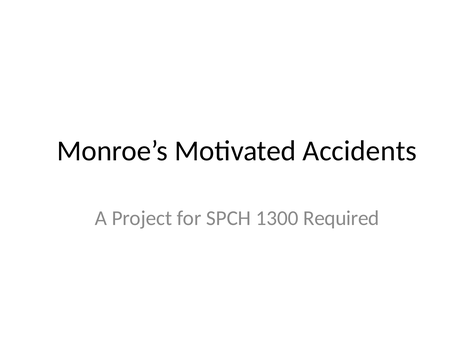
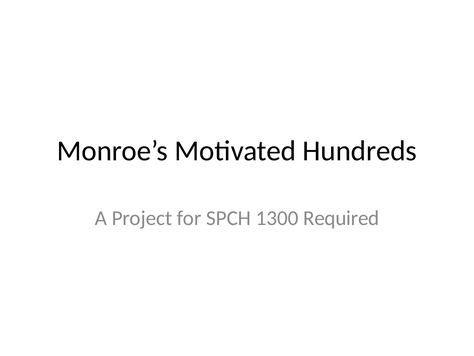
Accidents: Accidents -> Hundreds
